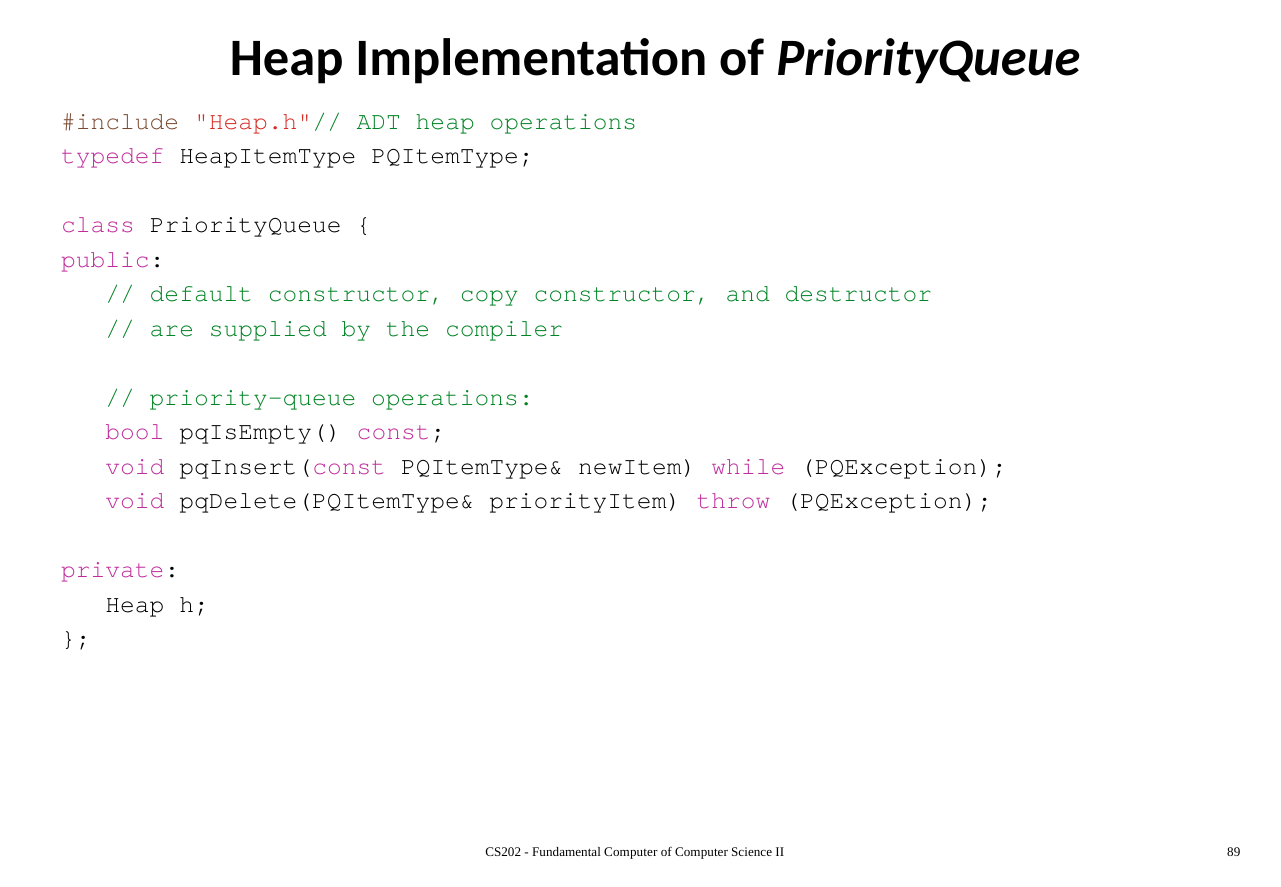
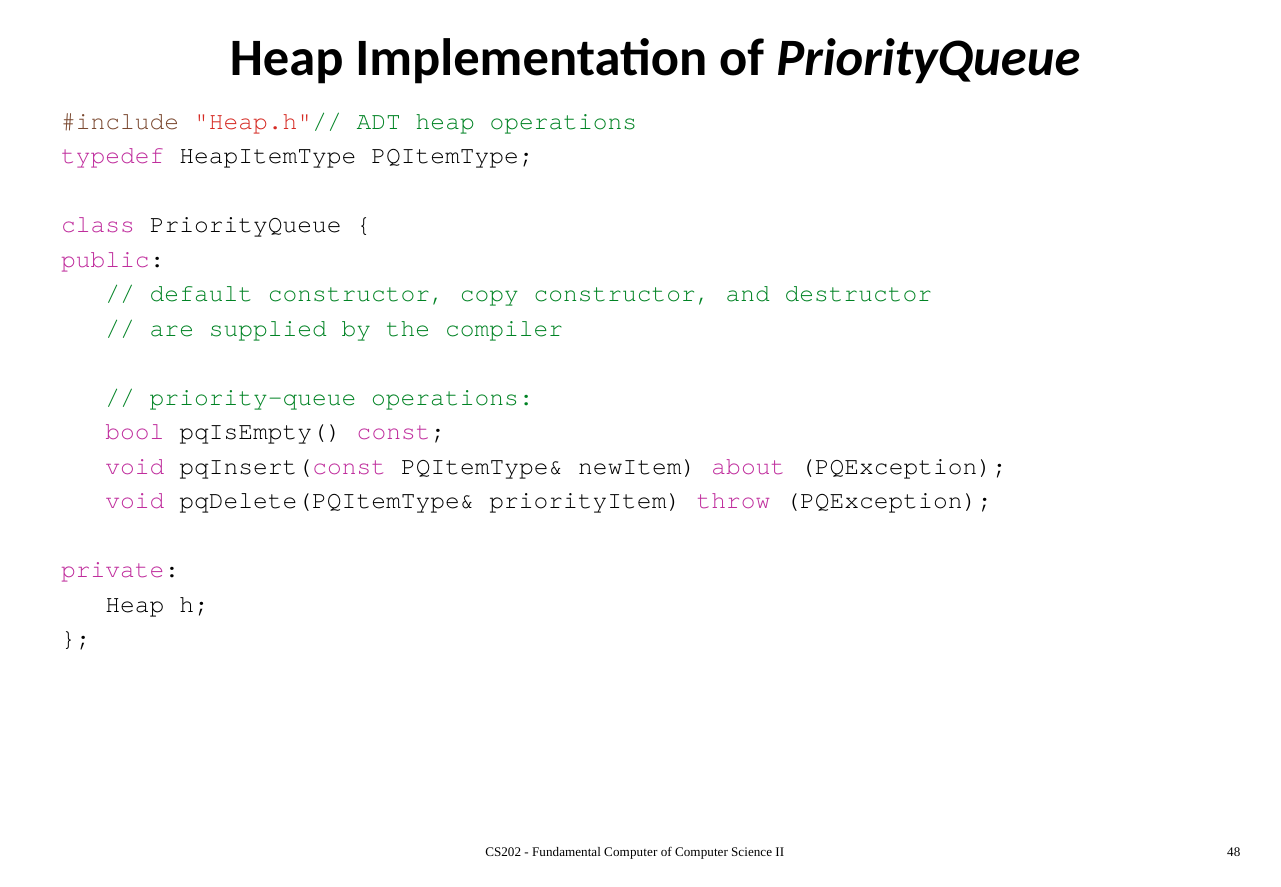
while: while -> about
89: 89 -> 48
